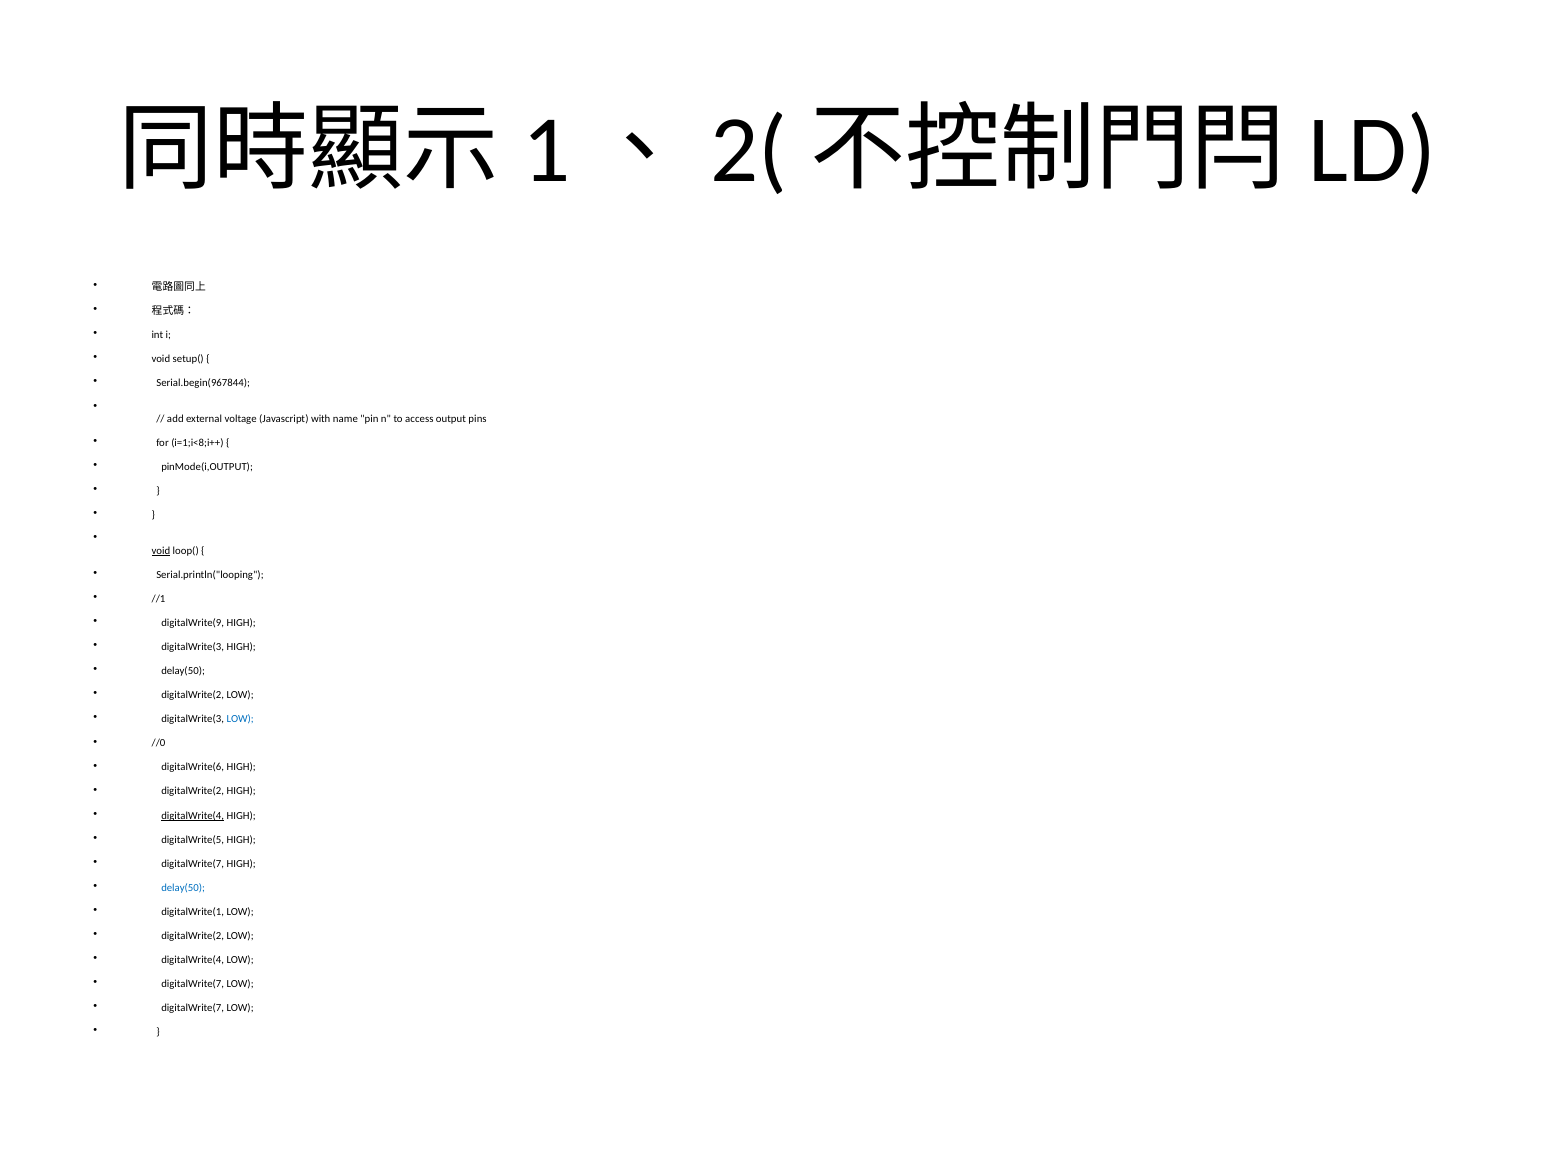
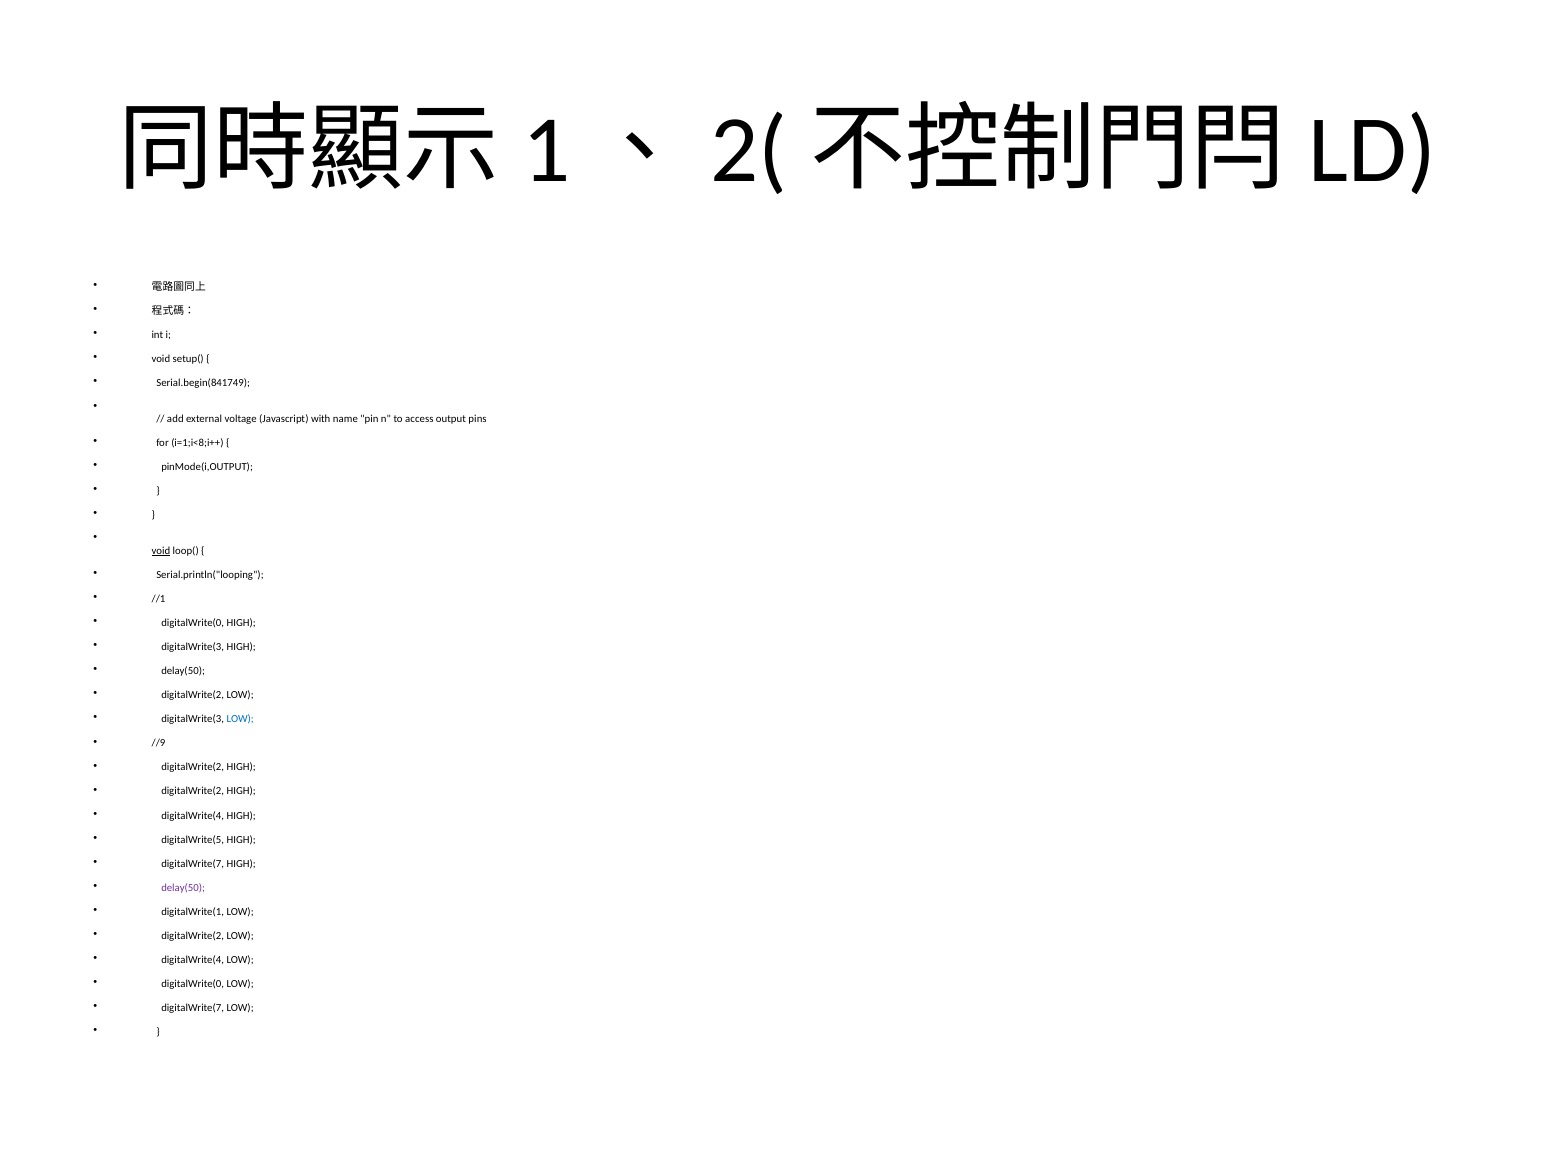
Serial.begin(967844: Serial.begin(967844 -> Serial.begin(841749
digitalWrite(9 at (193, 623): digitalWrite(9 -> digitalWrite(0
//0: //0 -> //9
digitalWrite(6 at (193, 768): digitalWrite(6 -> digitalWrite(2
digitalWrite(4 at (193, 816) underline: present -> none
delay(50 at (183, 888) colour: blue -> purple
digitalWrite(7 at (193, 984): digitalWrite(7 -> digitalWrite(0
